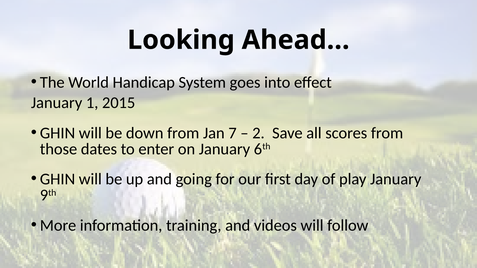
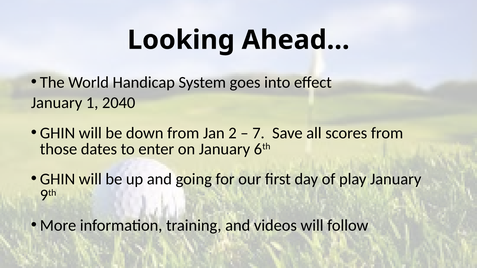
2015: 2015 -> 2040
7: 7 -> 2
2: 2 -> 7
